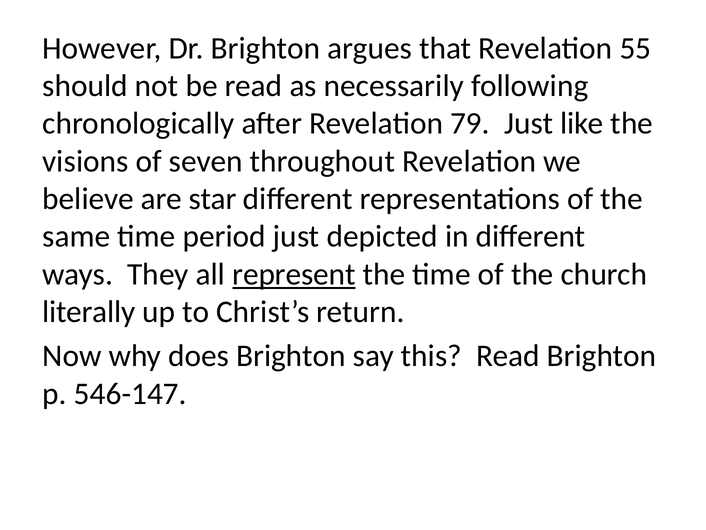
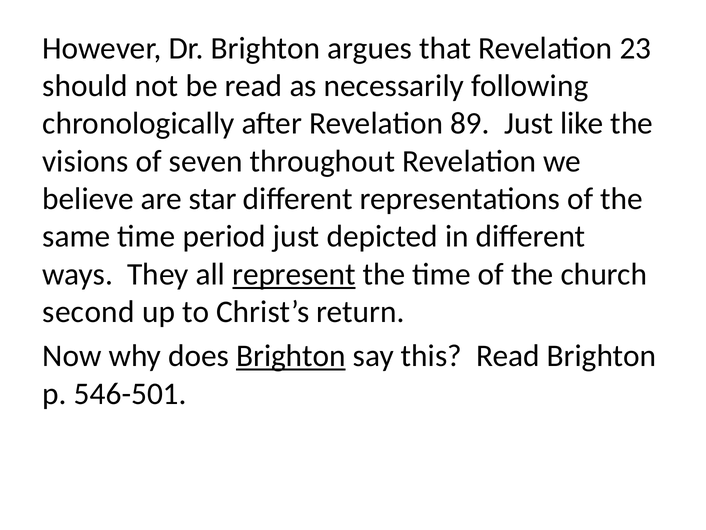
55: 55 -> 23
79: 79 -> 89
literally: literally -> second
Brighton at (291, 356) underline: none -> present
546-147: 546-147 -> 546-501
